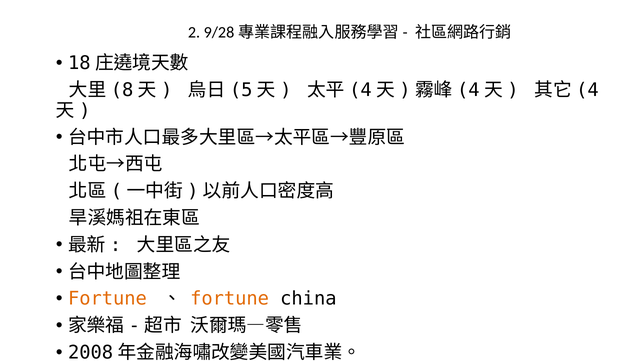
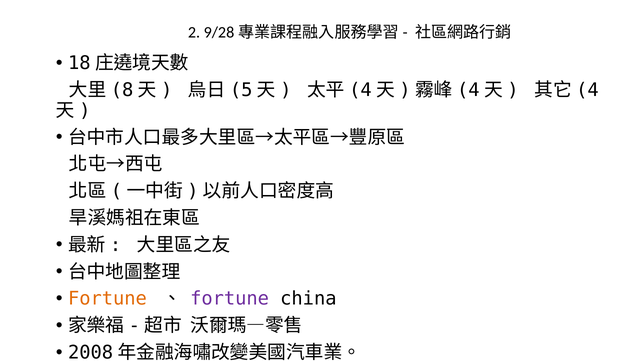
fortune at (230, 299) colour: orange -> purple
